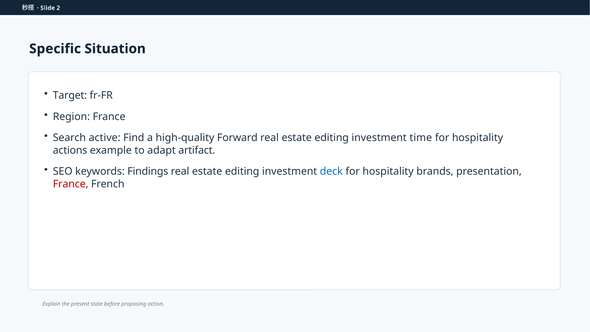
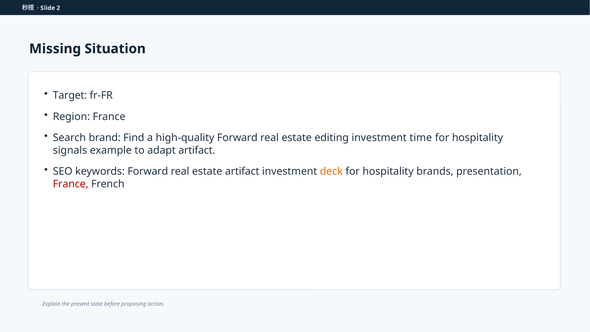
Specific: Specific -> Missing
active: active -> brand
actions: actions -> signals
keywords Findings: Findings -> Forward
editing at (242, 171): editing -> artifact
deck colour: blue -> orange
